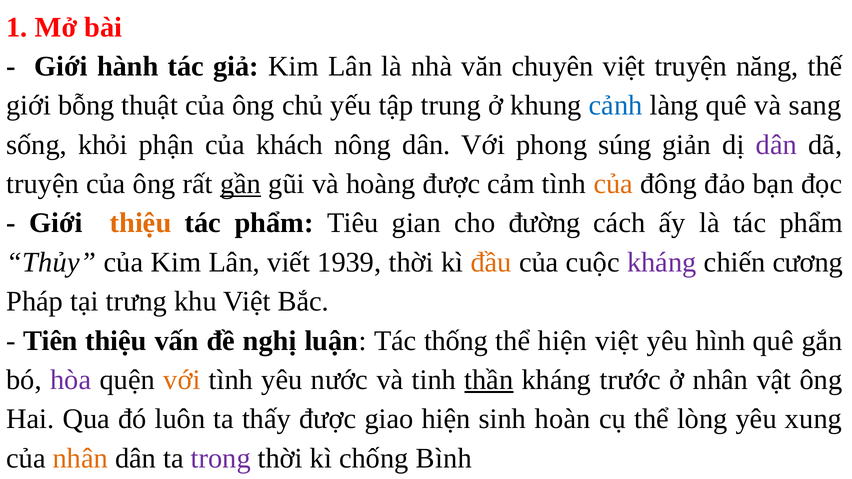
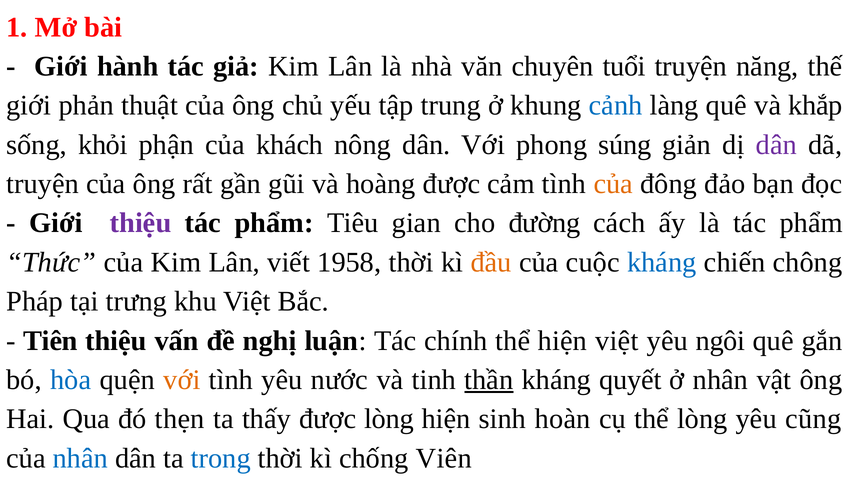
chuyên việt: việt -> tuổi
bỗng: bỗng -> phản
sang: sang -> khắp
gần underline: present -> none
thiệu at (141, 223) colour: orange -> purple
Thủy: Thủy -> Thức
1939: 1939 -> 1958
kháng at (662, 262) colour: purple -> blue
cương: cương -> chông
thống: thống -> chính
hình: hình -> ngôi
hòa colour: purple -> blue
trước: trước -> quyết
luôn: luôn -> thẹn
được giao: giao -> lòng
xung: xung -> cũng
nhân at (80, 458) colour: orange -> blue
trong colour: purple -> blue
Bình: Bình -> Viên
